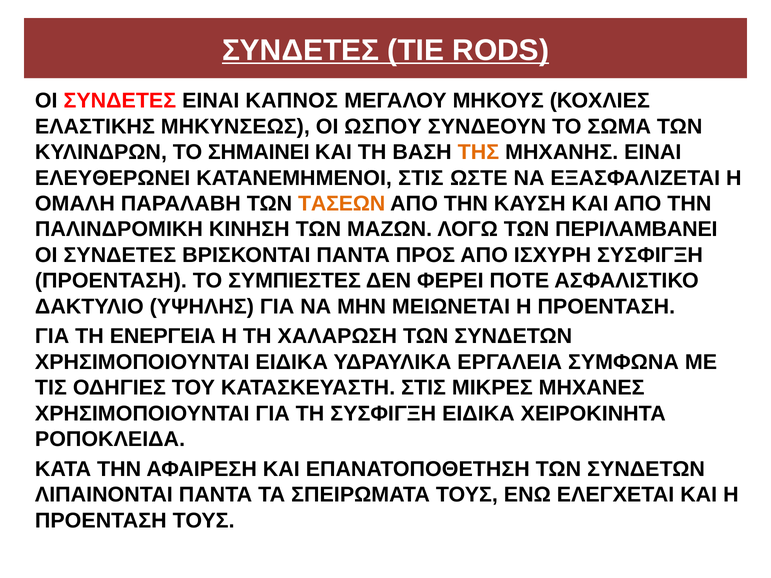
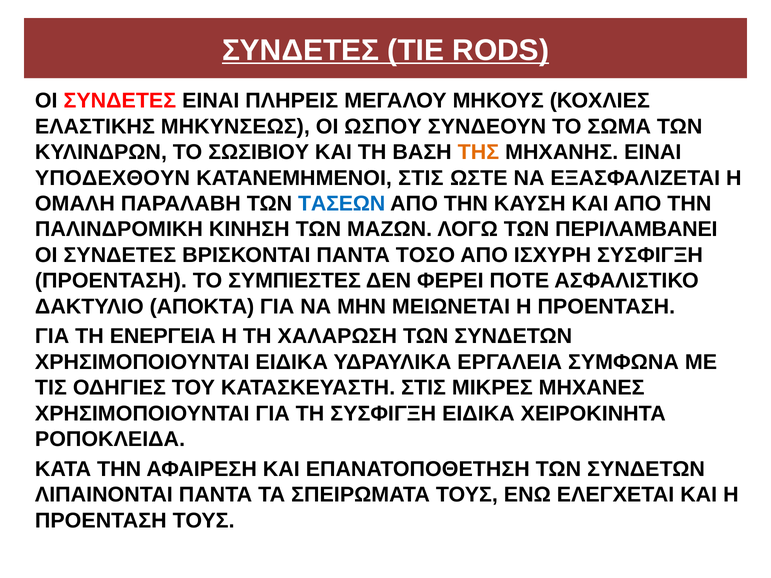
ΚΑΠΝΟΣ: ΚΑΠΝΟΣ -> ΠΛΗΡΕΙΣ
ΣΗΜΑΙΝΕΙ: ΣΗΜΑΙΝΕΙ -> ΣΩΣΙΒΙΟΥ
ΕΛΕΥΘΕΡΩΝΕΙ: ΕΛΕΥΘΕΡΩΝΕΙ -> ΥΠΟΔΕΧΘΟΥΝ
ΤΑΣΕΩΝ colour: orange -> blue
ΠΡΟΣ: ΠΡΟΣ -> ΤΟΣΟ
ΥΨΗΛΗΣ: ΥΨΗΛΗΣ -> ΑΠΟΚΤΑ
